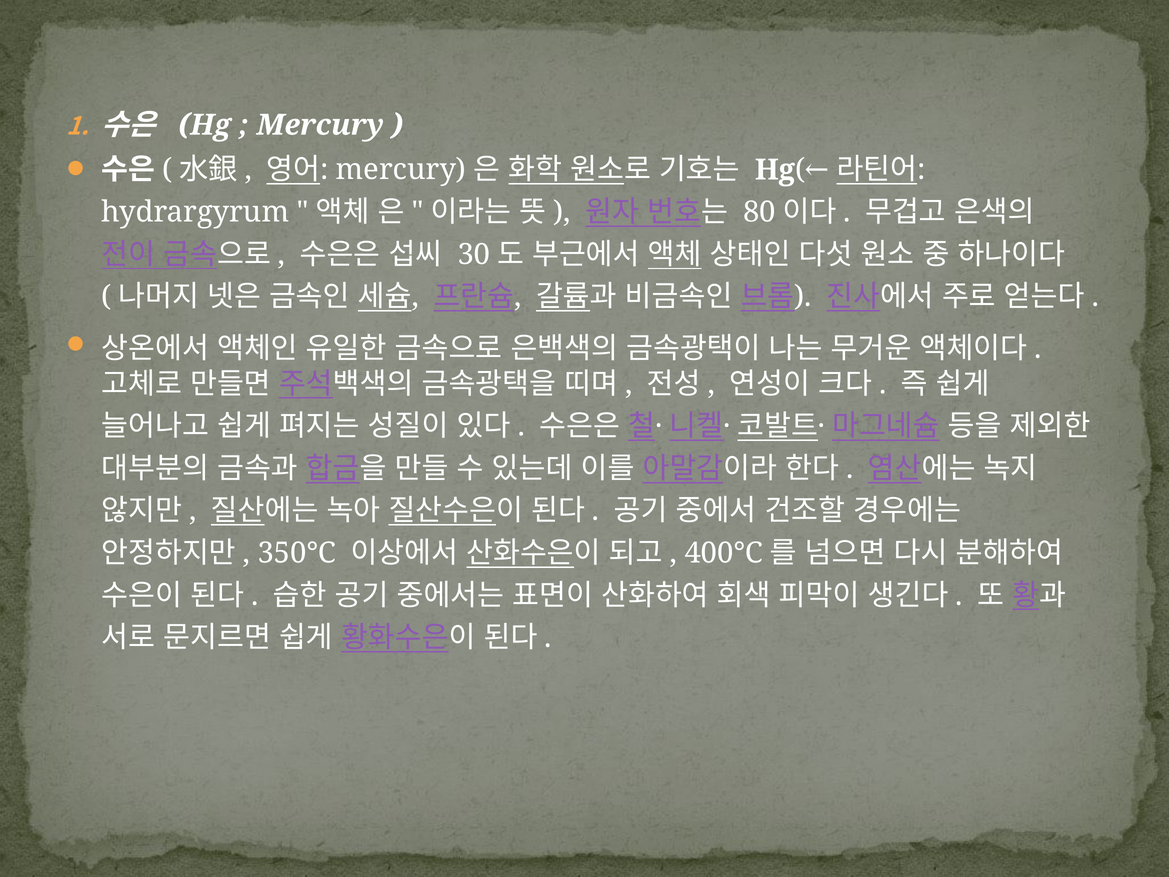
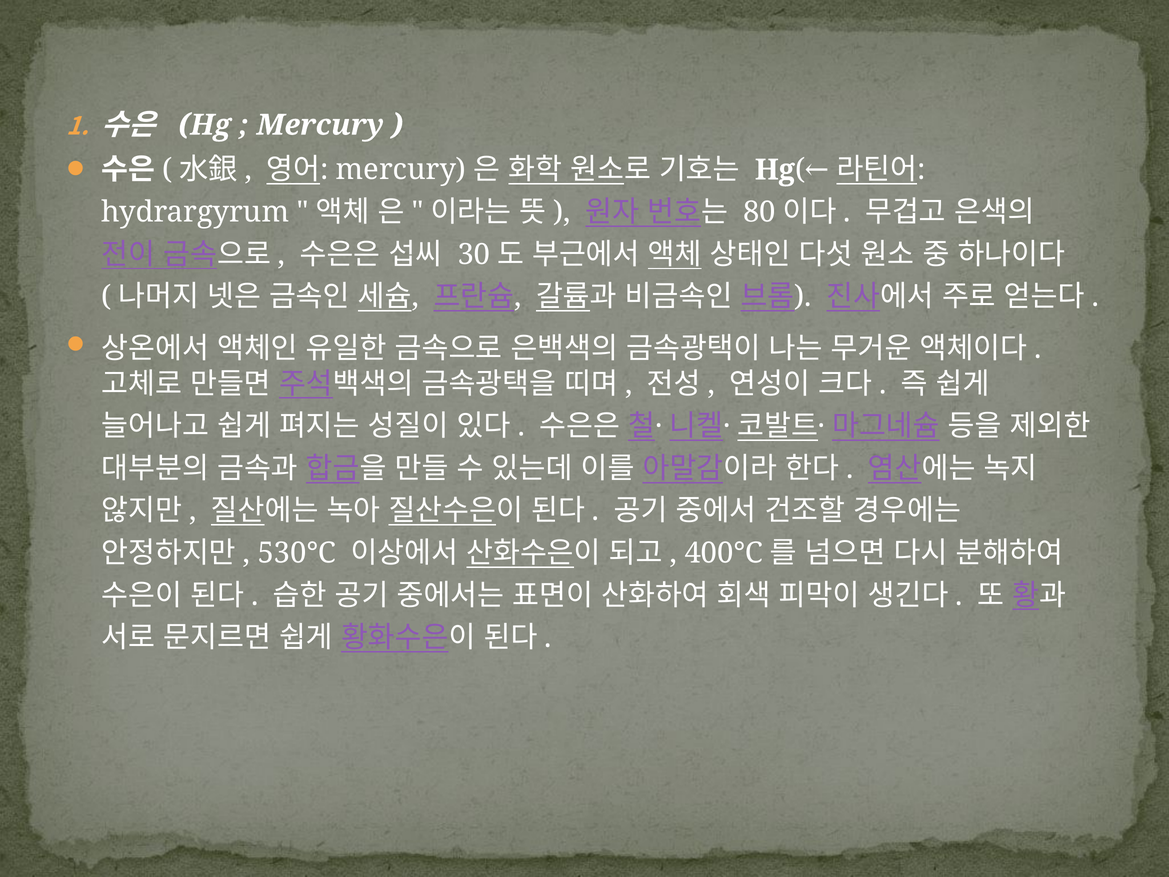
350℃: 350℃ -> 530℃
